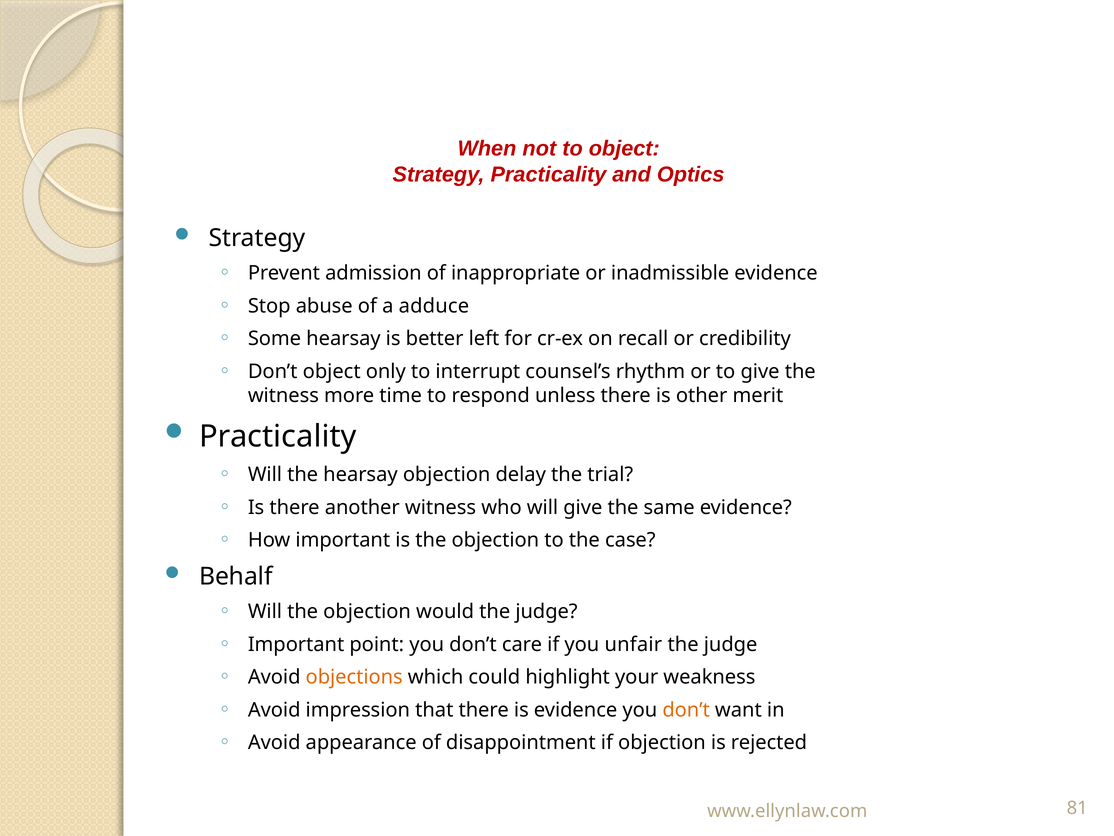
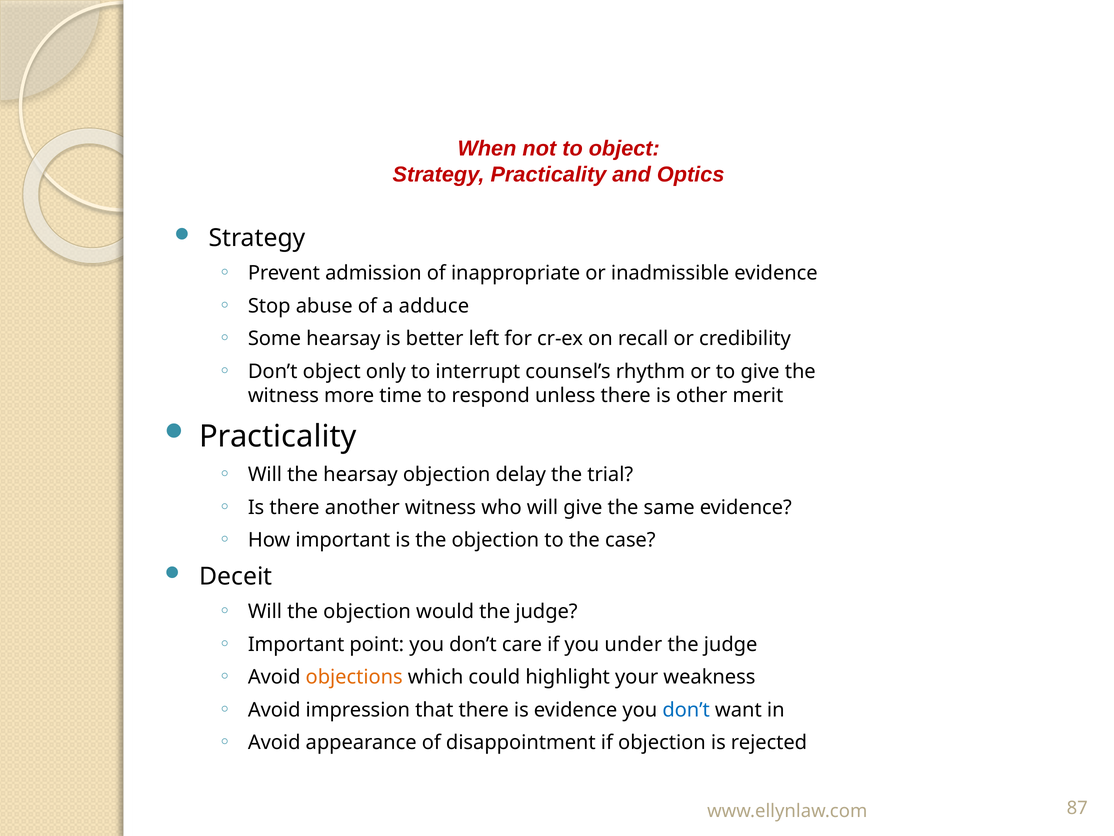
Behalf: Behalf -> Deceit
unfair: unfair -> under
don’t at (686, 709) colour: orange -> blue
81: 81 -> 87
